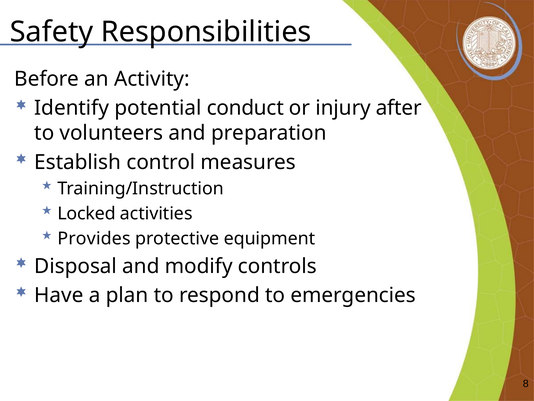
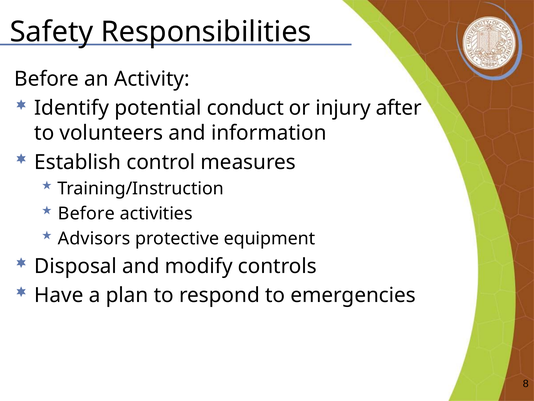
preparation: preparation -> information
Locked at (87, 213): Locked -> Before
Provides: Provides -> Advisors
